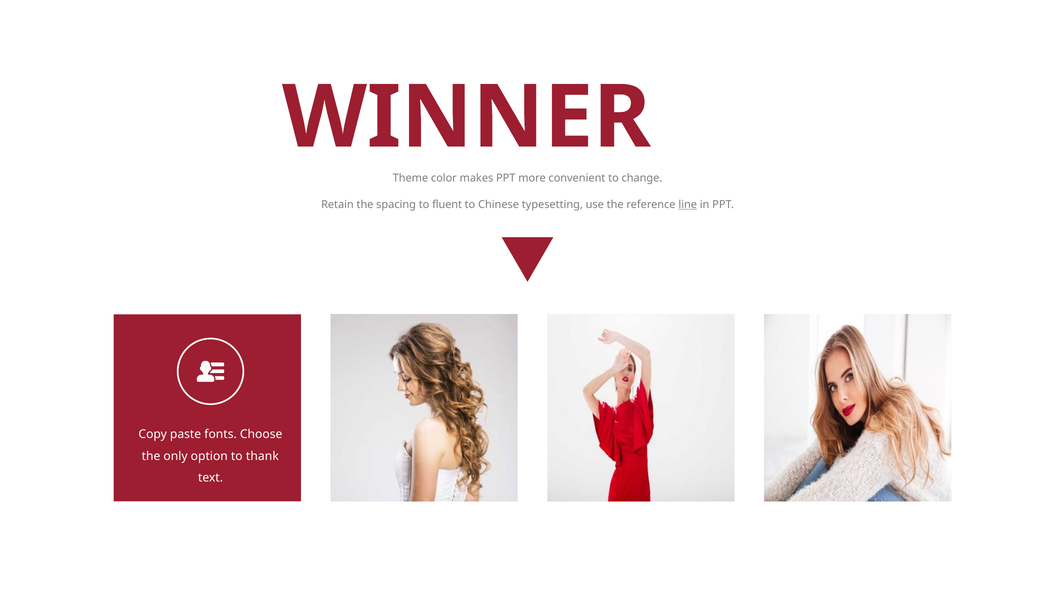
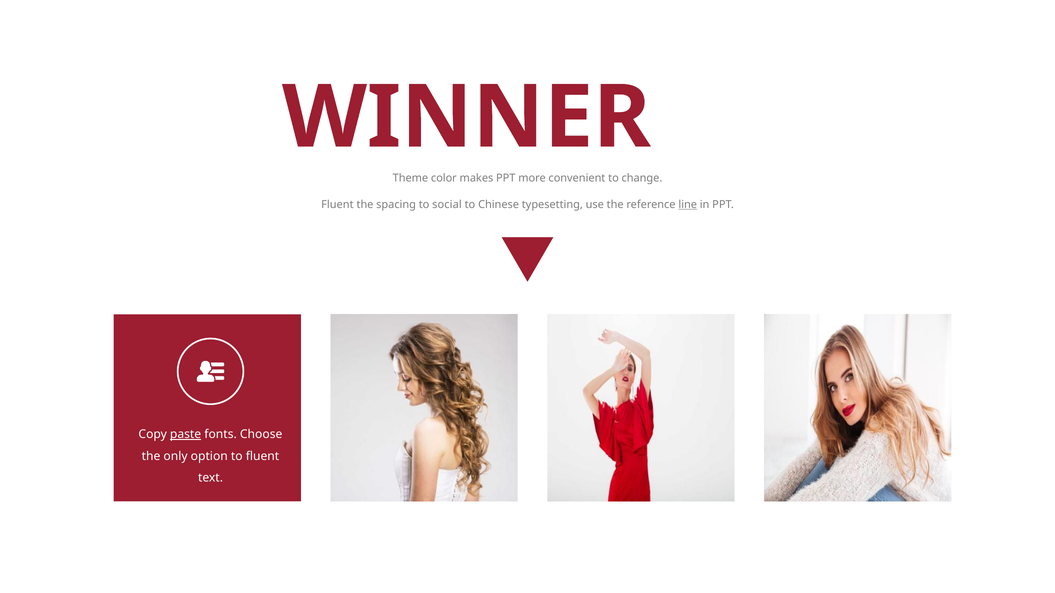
Retain at (337, 205): Retain -> Fluent
fluent: fluent -> social
paste underline: none -> present
to thank: thank -> fluent
